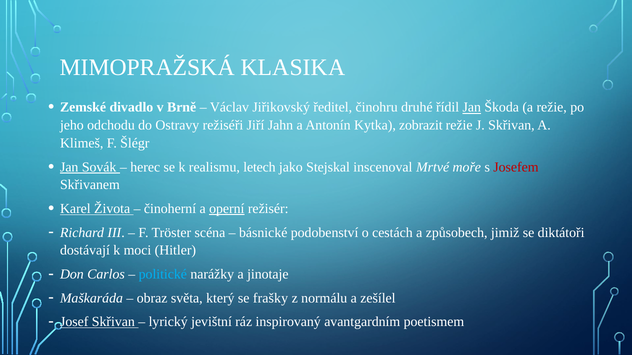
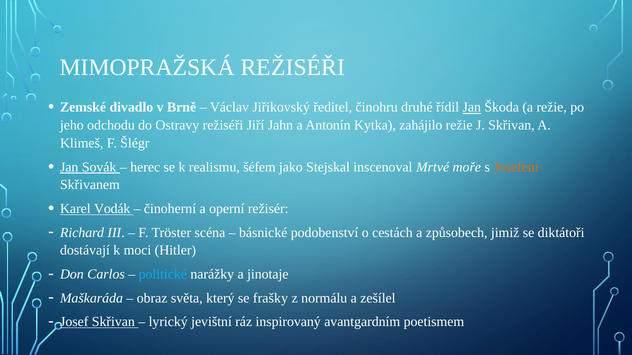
MIMOPRAŽSKÁ KLASIKA: KLASIKA -> REŽISÉŘI
zobrazit: zobrazit -> zahájilo
letech: letech -> šéfem
Josefem colour: red -> orange
Života: Života -> Vodák
operní underline: present -> none
